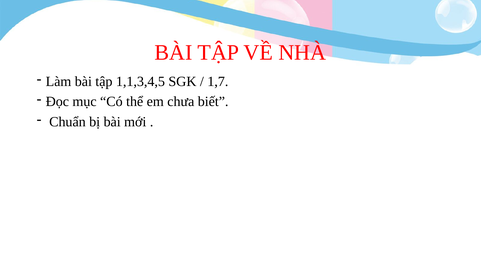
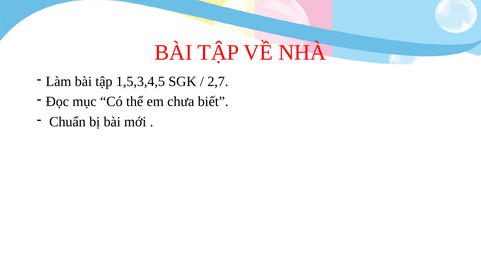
1,1,3,4,5: 1,1,3,4,5 -> 1,5,3,4,5
1,7: 1,7 -> 2,7
